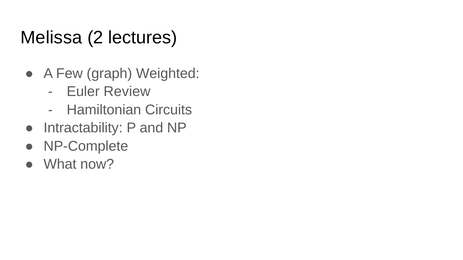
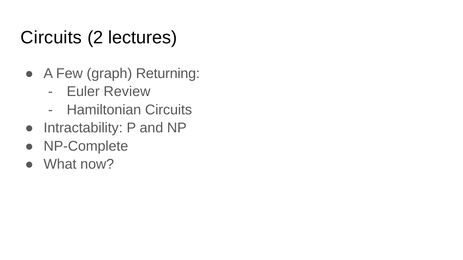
Melissa at (51, 37): Melissa -> Circuits
Weighted: Weighted -> Returning
